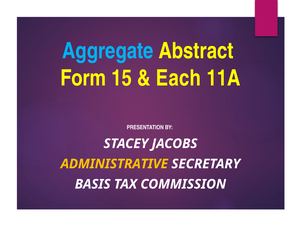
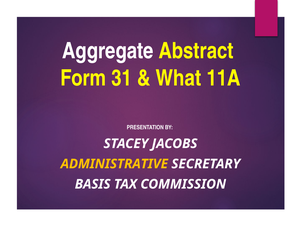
Aggregate colour: light blue -> white
15: 15 -> 31
Each: Each -> What
